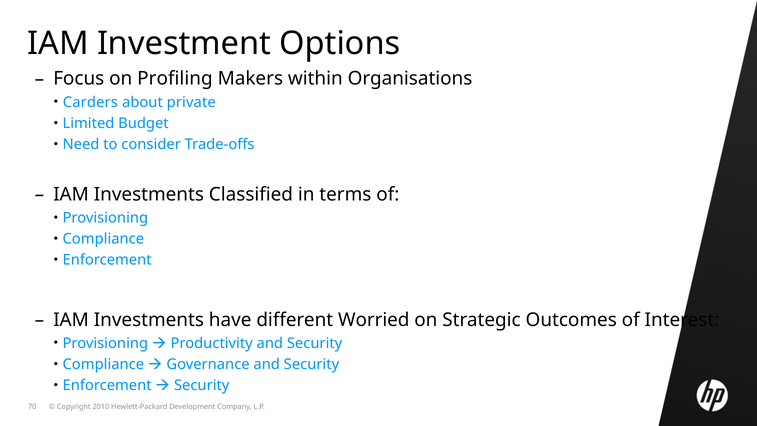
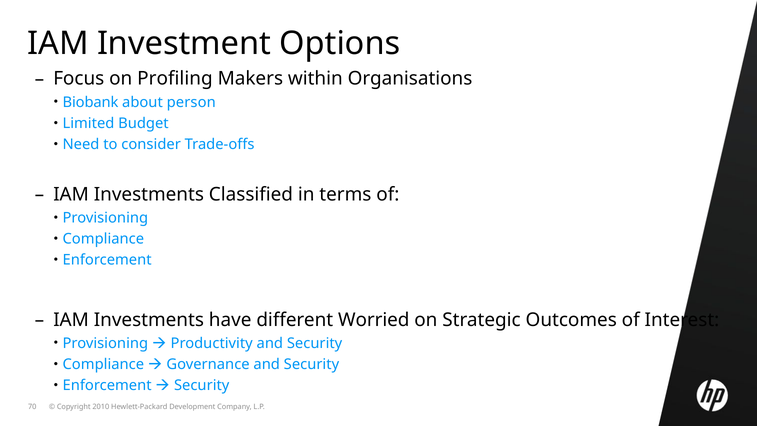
Carders: Carders -> Biobank
private: private -> person
